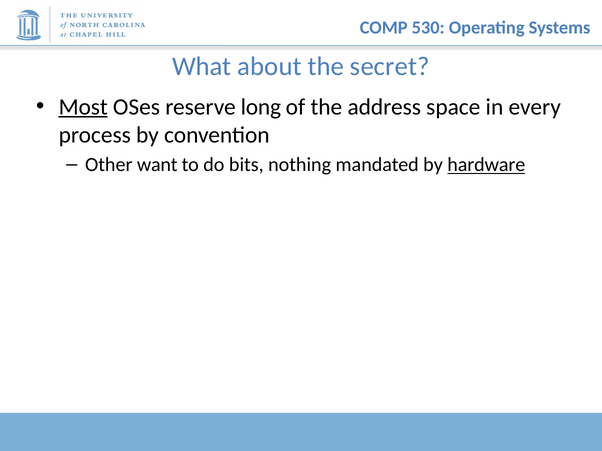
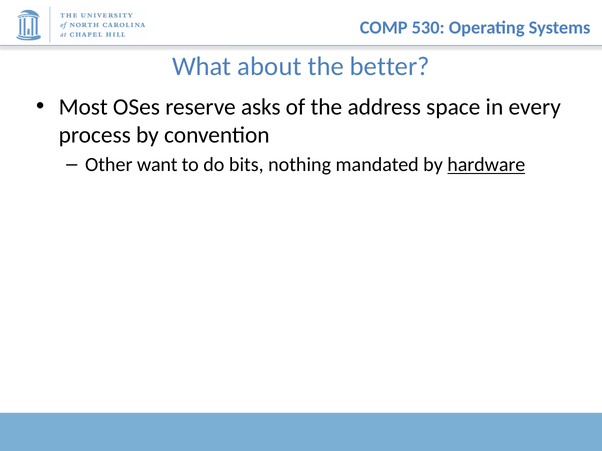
secret: secret -> better
Most underline: present -> none
long: long -> asks
